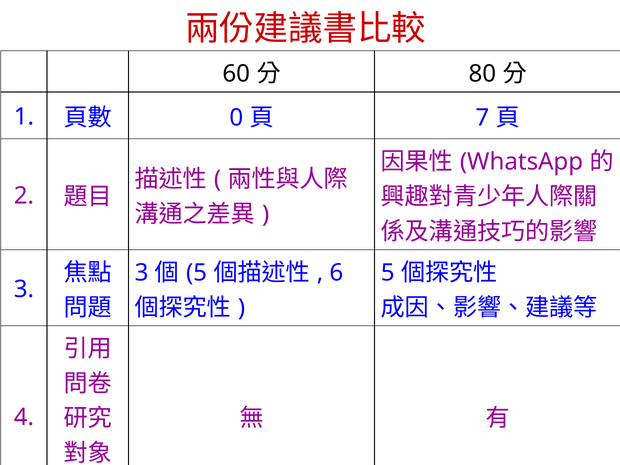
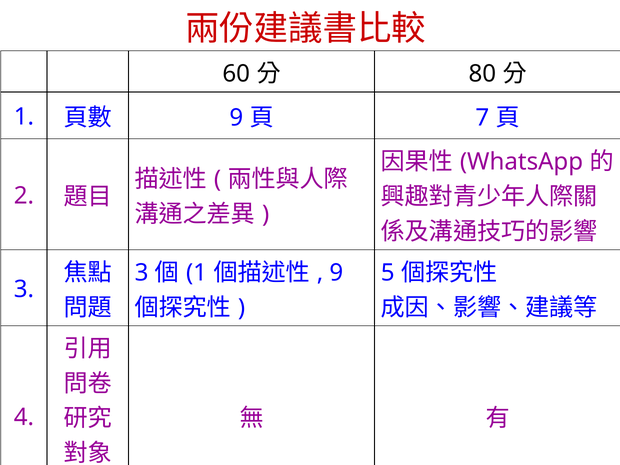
0 at (236, 118): 0 -> 9
5 at (196, 273): 5 -> 1
6 at (336, 273): 6 -> 9
